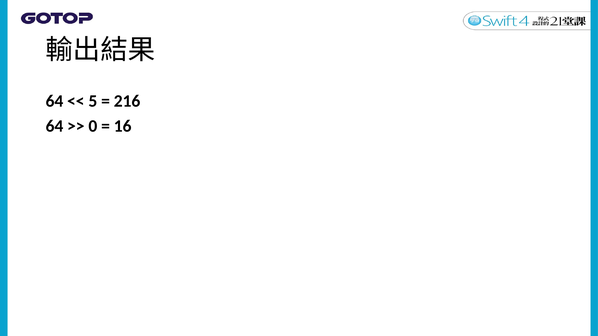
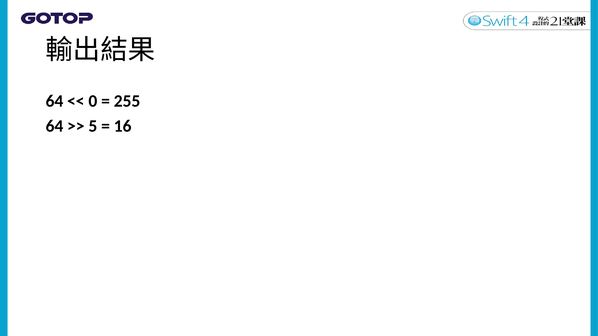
5: 5 -> 0
216: 216 -> 255
0: 0 -> 5
